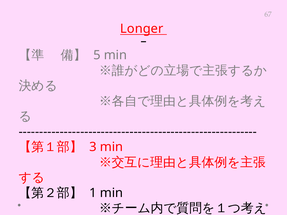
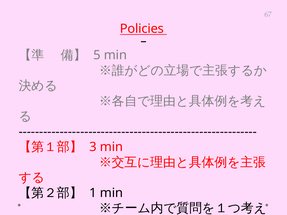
Longer: Longer -> Policies
